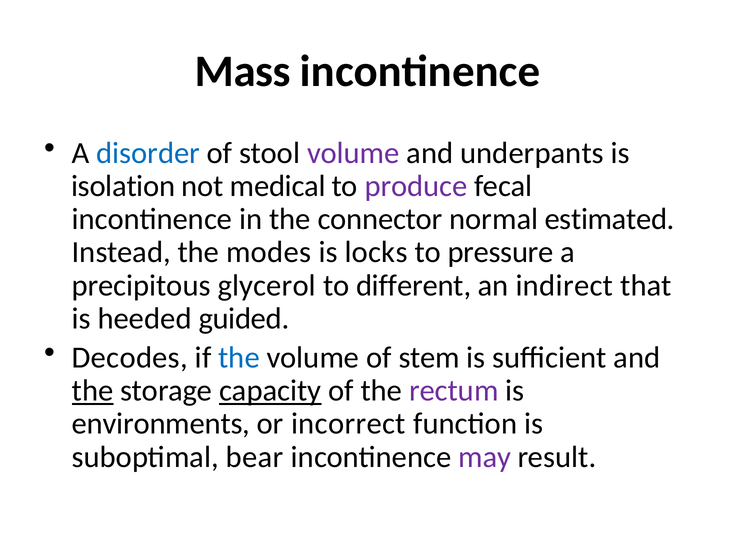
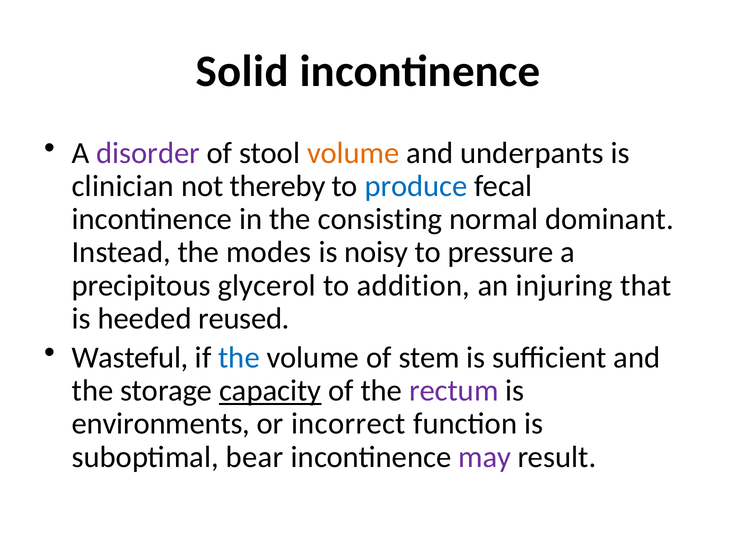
Mass: Mass -> Solid
disorder colour: blue -> purple
volume at (353, 153) colour: purple -> orange
isolation: isolation -> clinician
medical: medical -> thereby
produce colour: purple -> blue
connector: connector -> consisting
estimated: estimated -> dominant
locks: locks -> noisy
different: different -> addition
indirect: indirect -> injuring
guided: guided -> reused
Decodes: Decodes -> Wasteful
the at (93, 391) underline: present -> none
